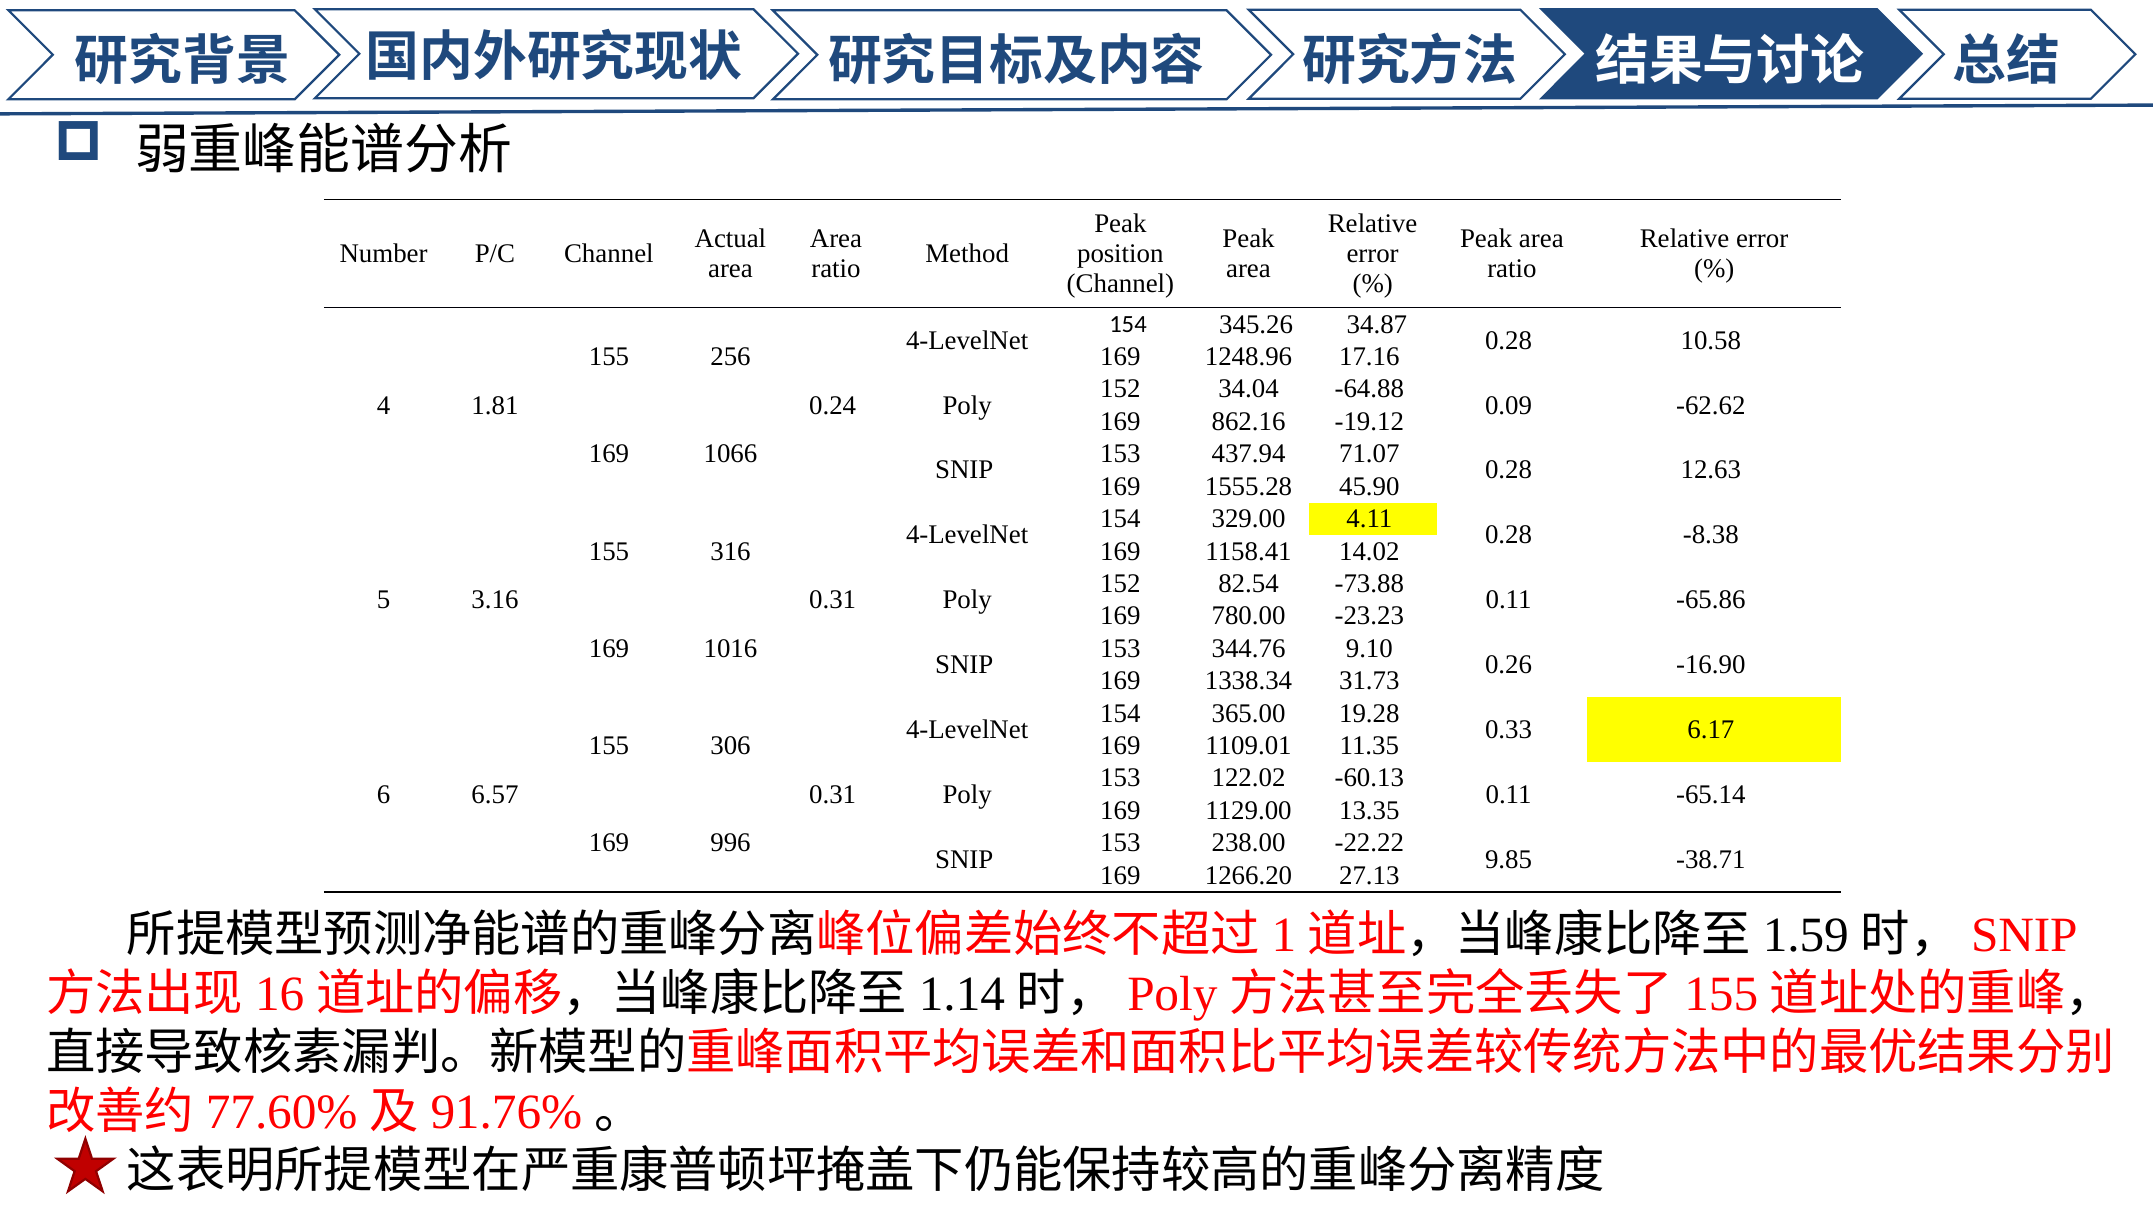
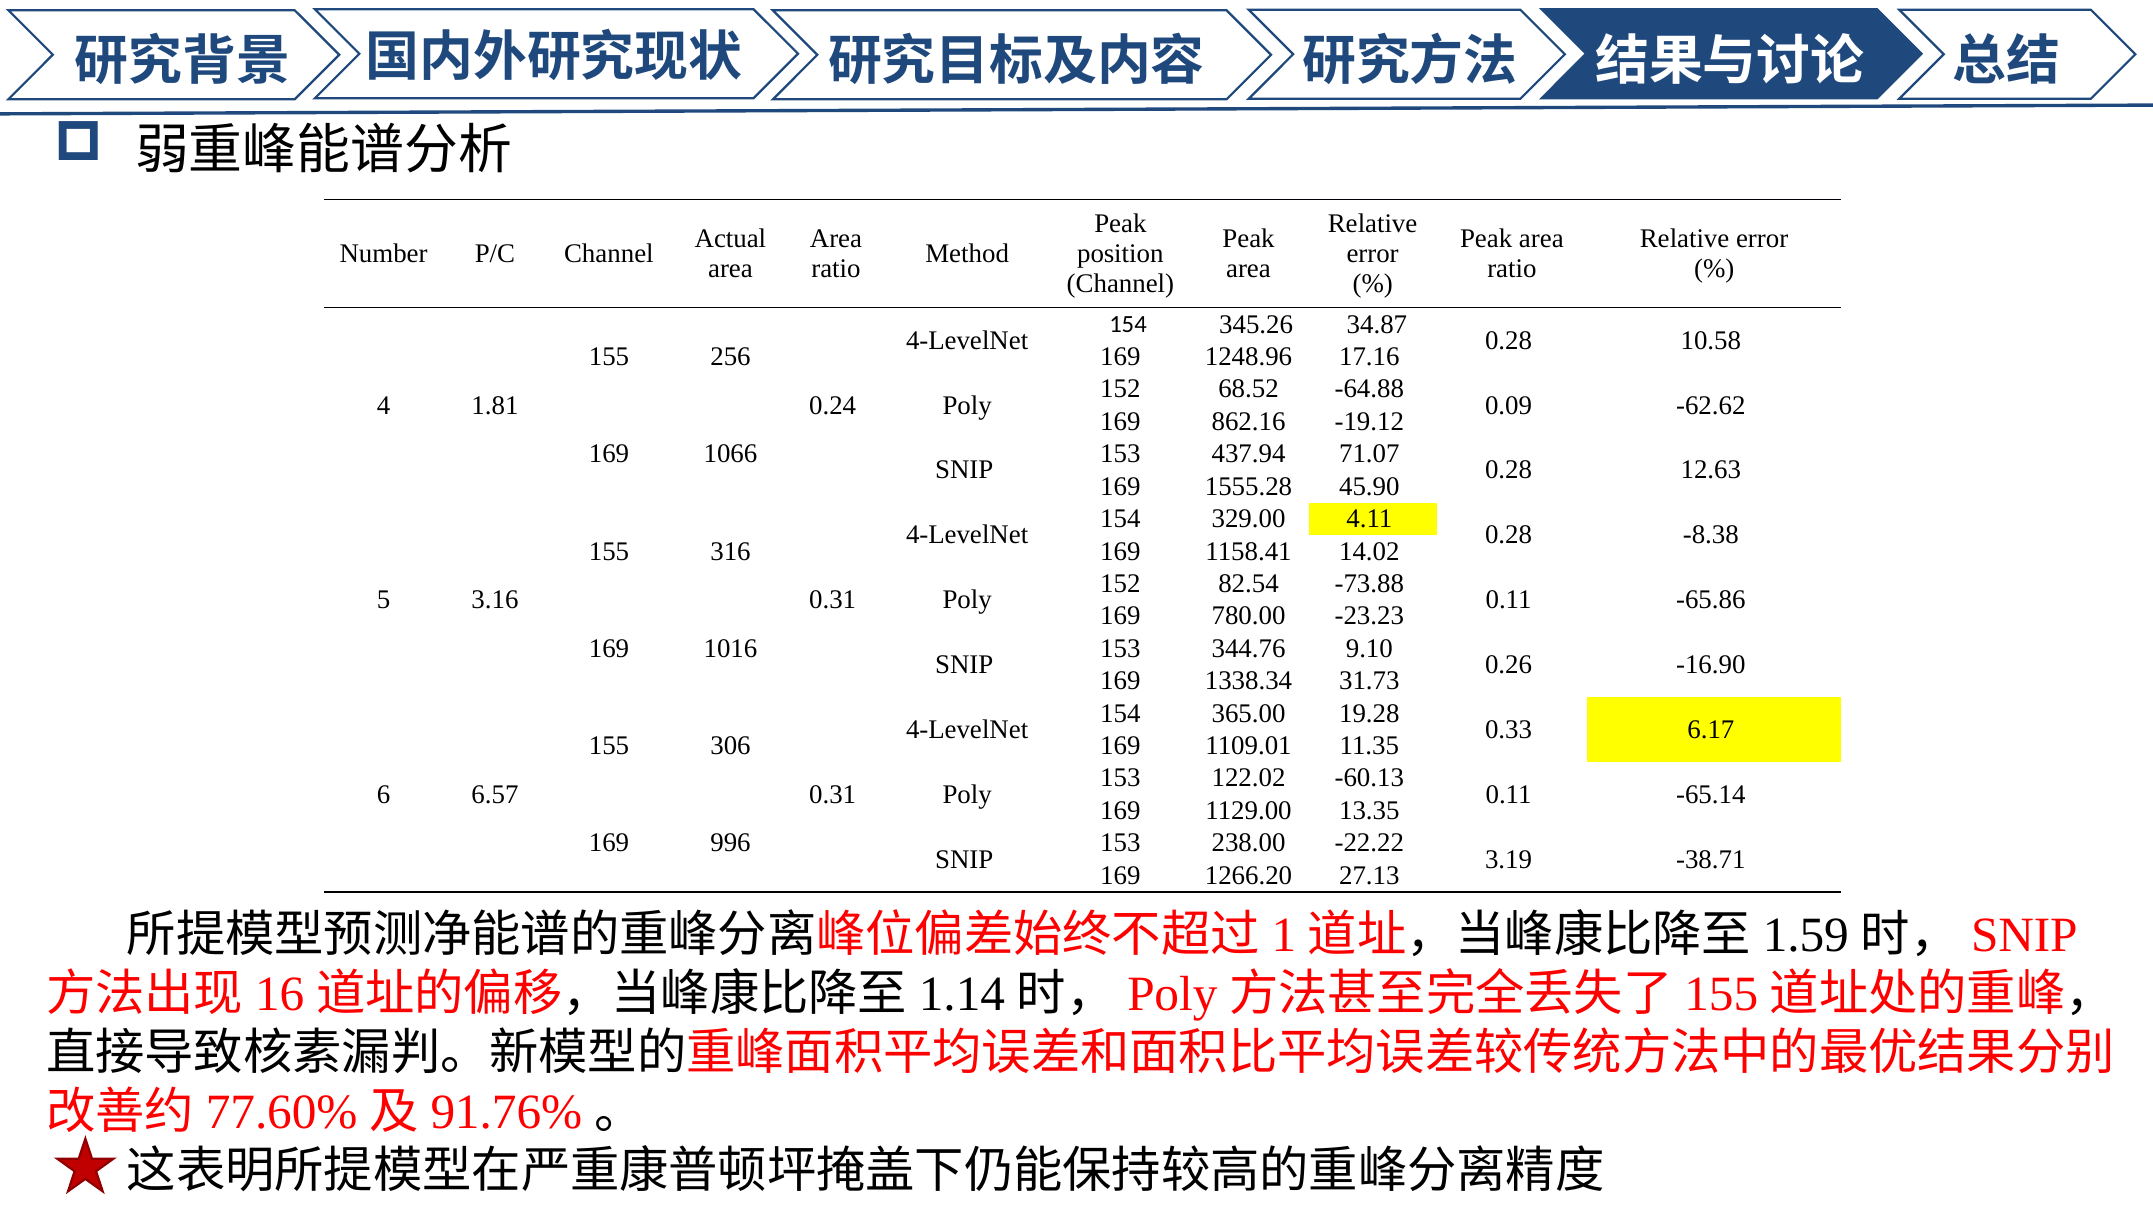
34.04: 34.04 -> 68.52
9.85: 9.85 -> 3.19
